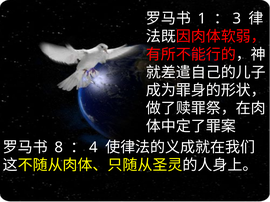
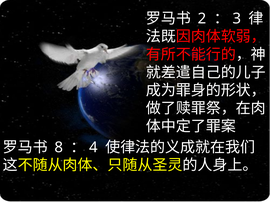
1: 1 -> 2
